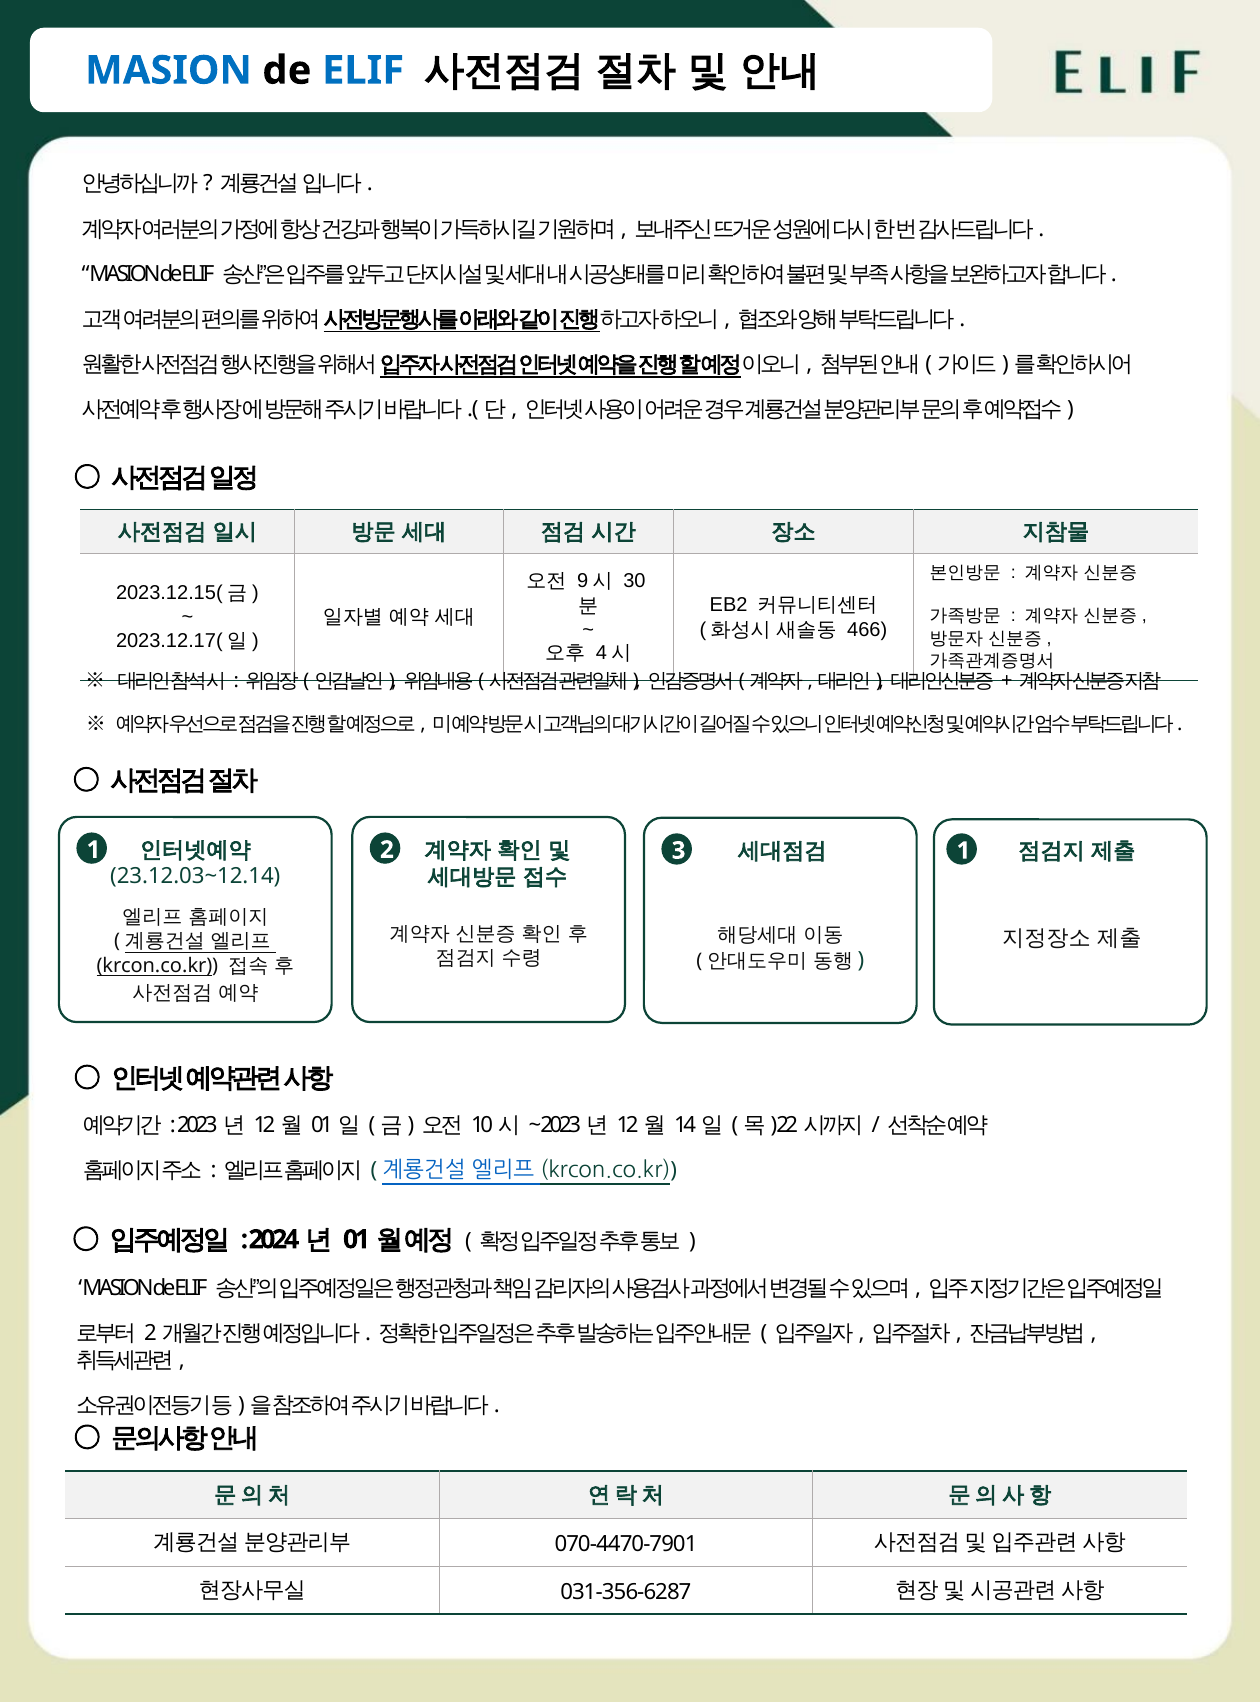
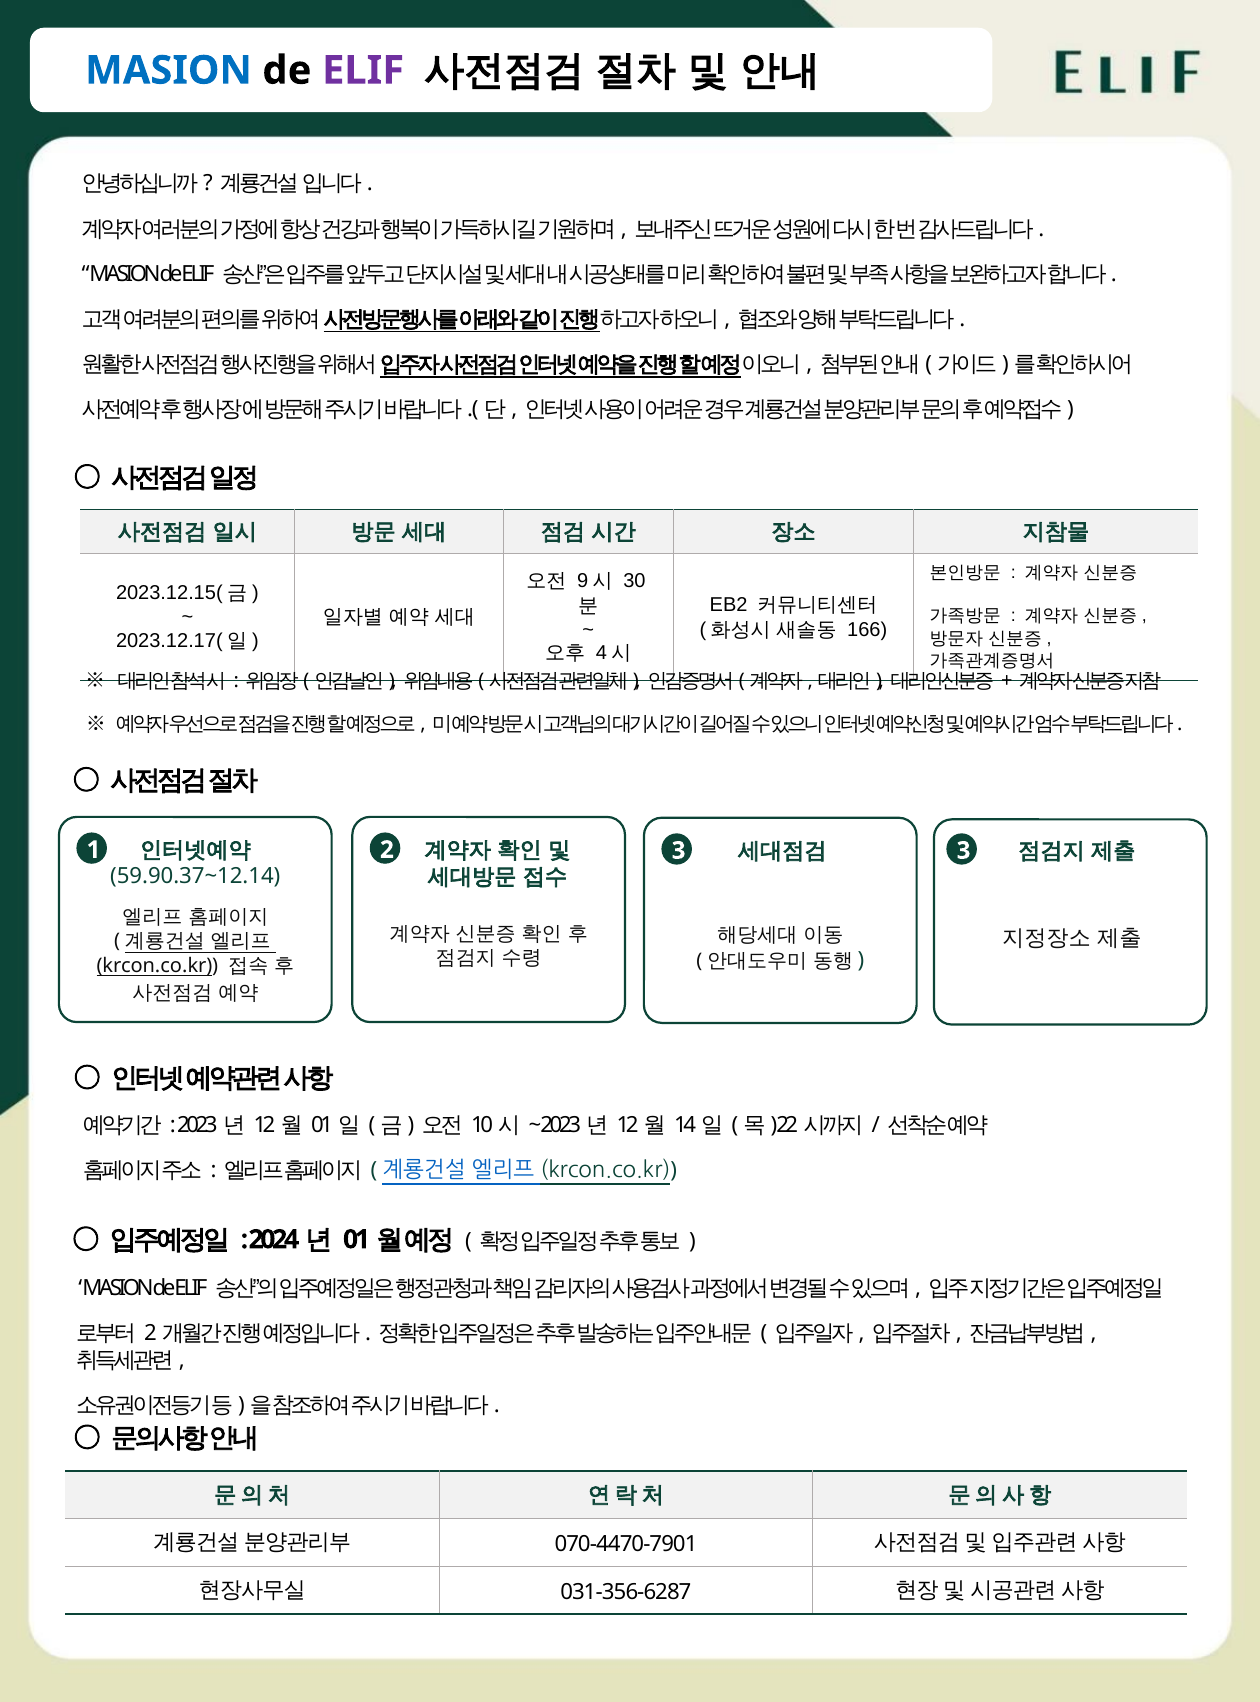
ELIF at (363, 70) colour: blue -> purple
466: 466 -> 166
1 at (964, 850): 1 -> 3
23.12.03~12.14: 23.12.03~12.14 -> 59.90.37~12.14
